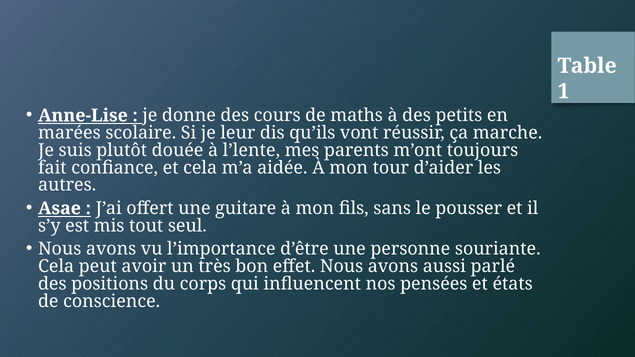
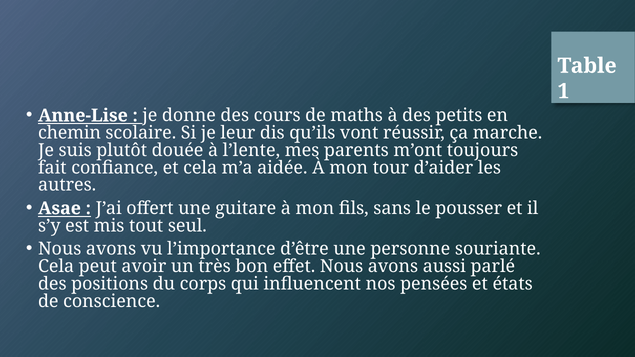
marées: marées -> chemin
